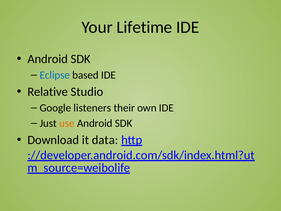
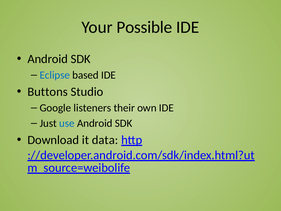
Lifetime: Lifetime -> Possible
Relative: Relative -> Buttons
use colour: orange -> blue
